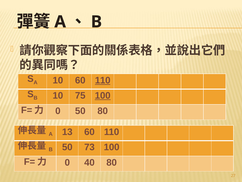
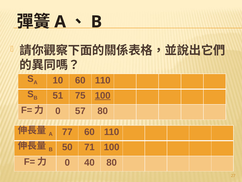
110 at (103, 80) underline: present -> none
10 at (58, 95): 10 -> 51
0 50: 50 -> 57
13: 13 -> 77
73: 73 -> 71
